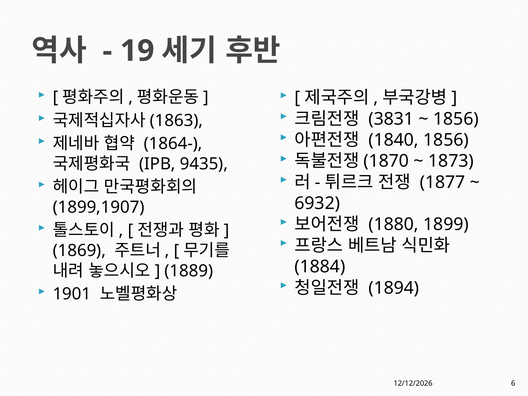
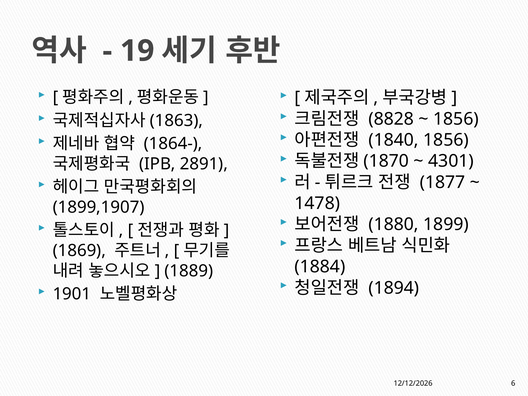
3831: 3831 -> 8828
1873: 1873 -> 4301
9435: 9435 -> 2891
6932: 6932 -> 1478
